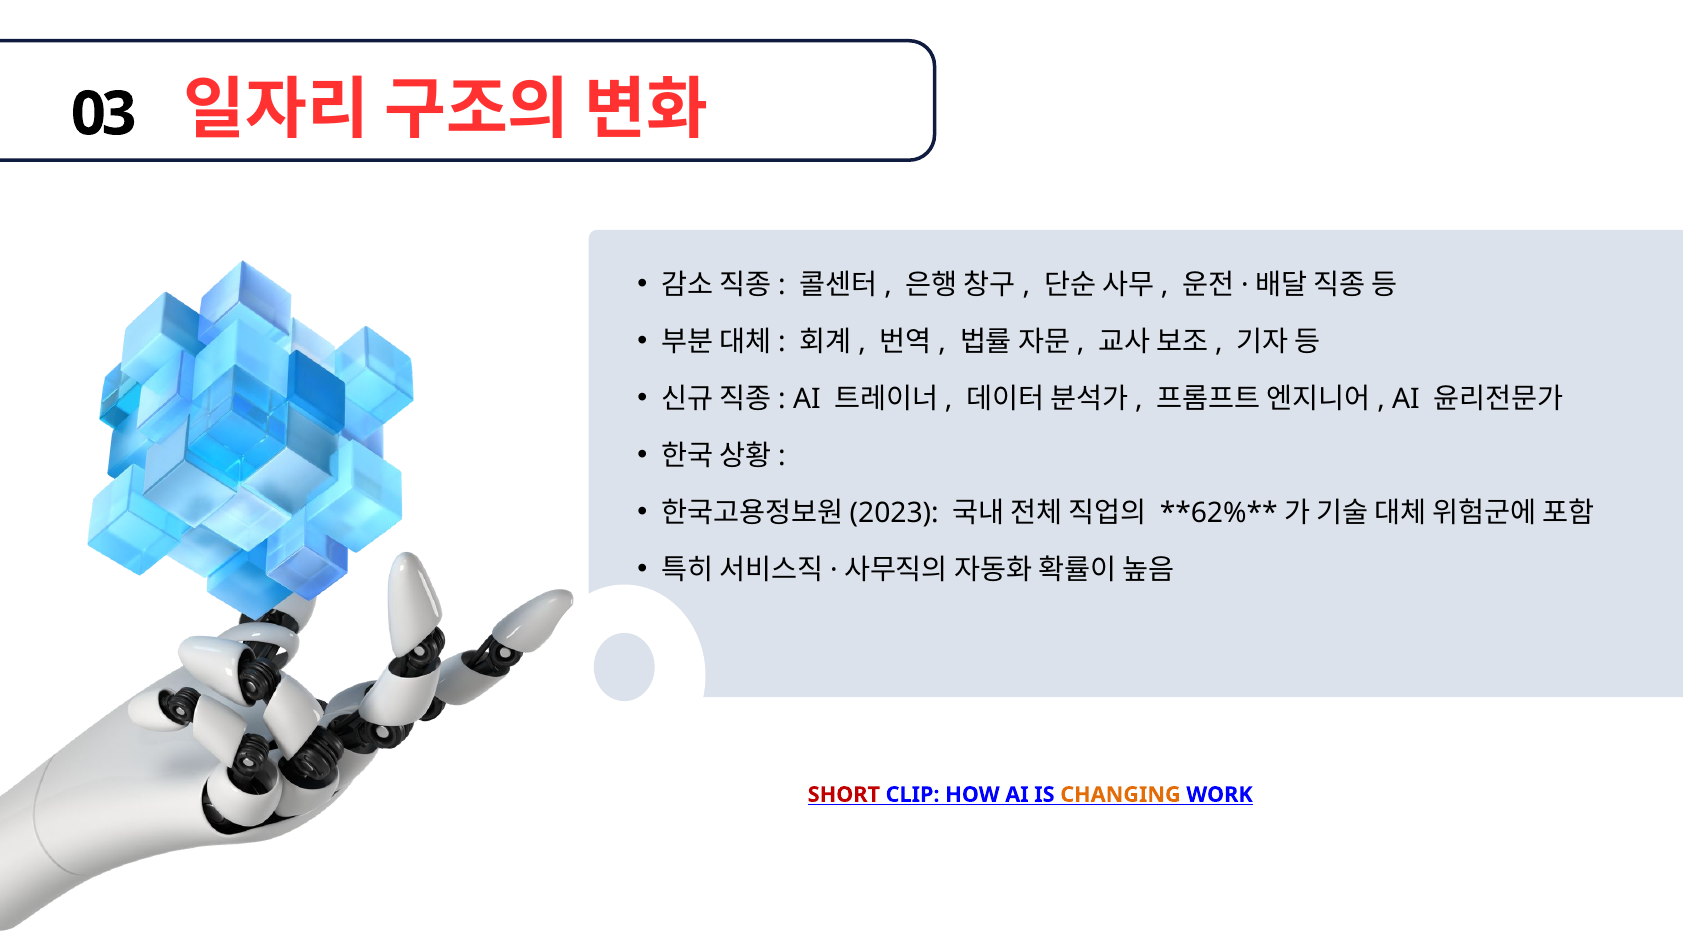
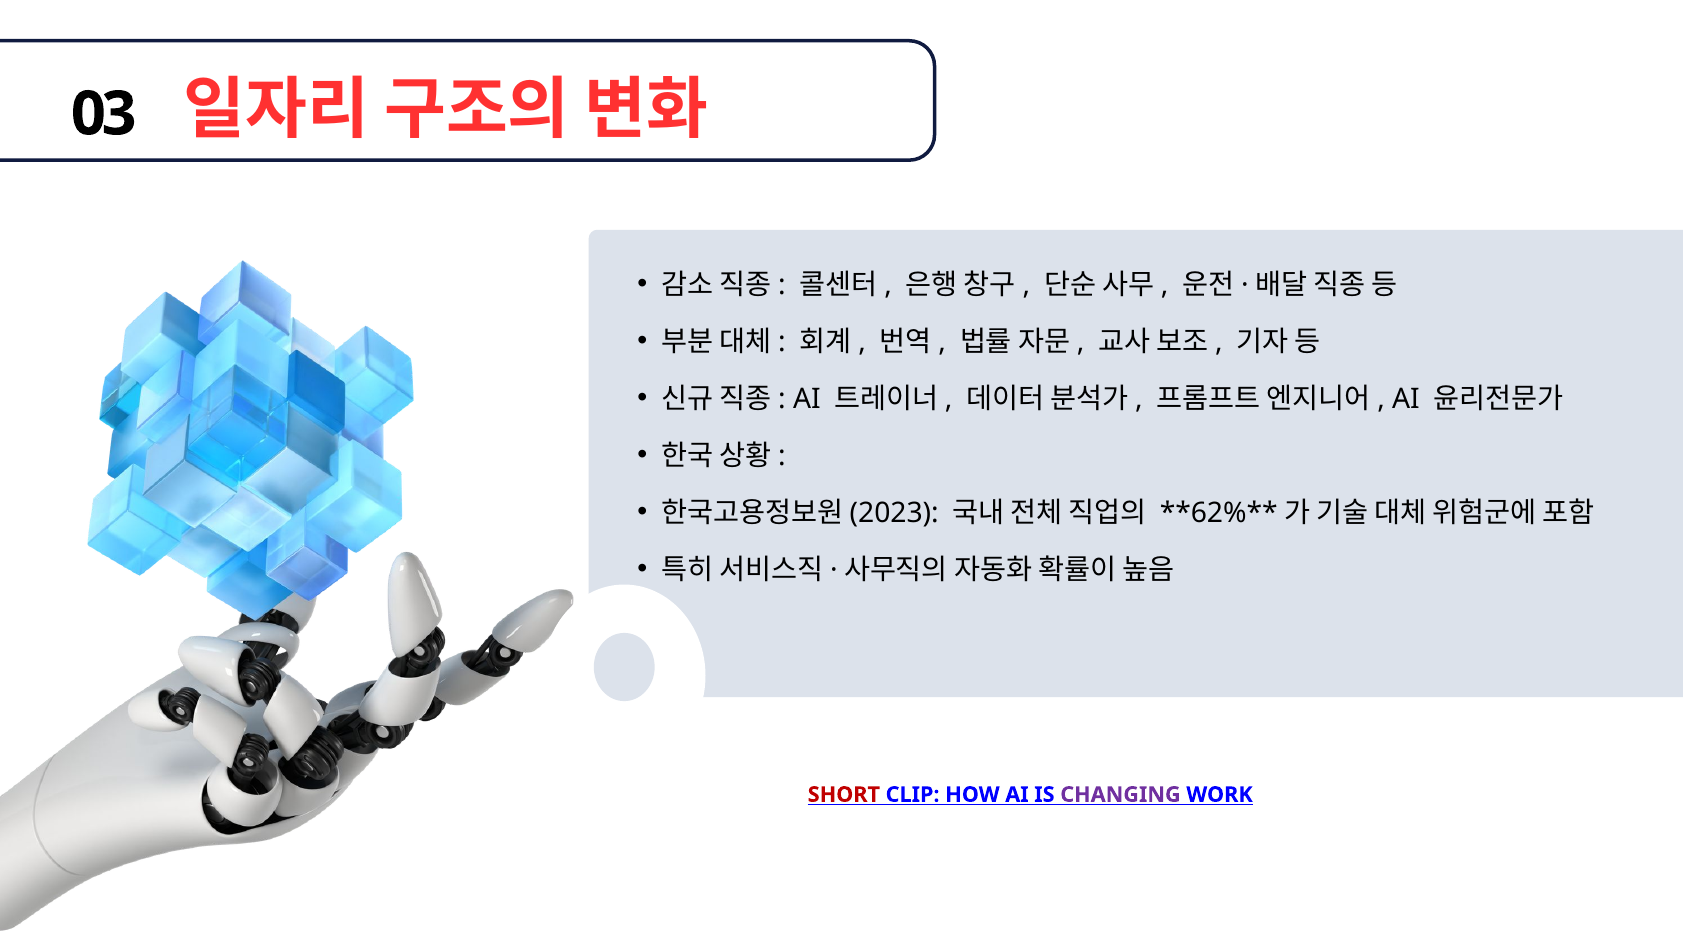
CHANGING colour: orange -> purple
